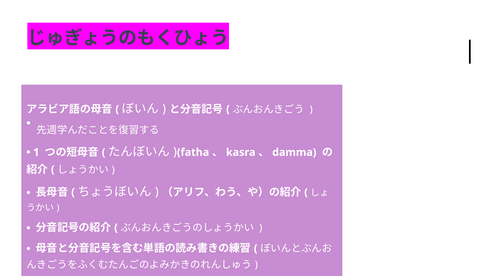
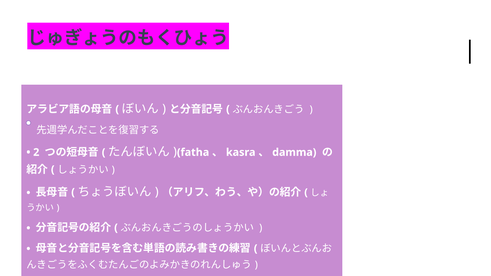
1: 1 -> 2
